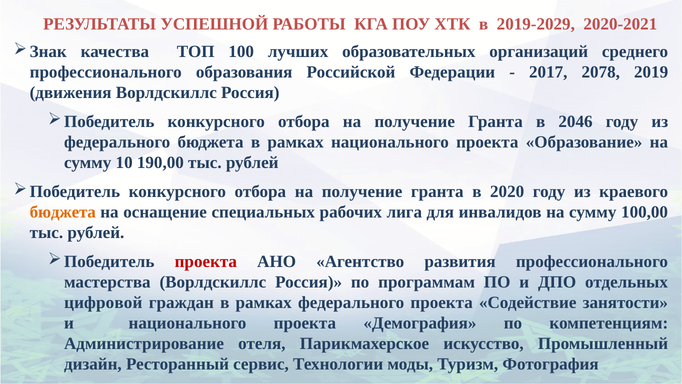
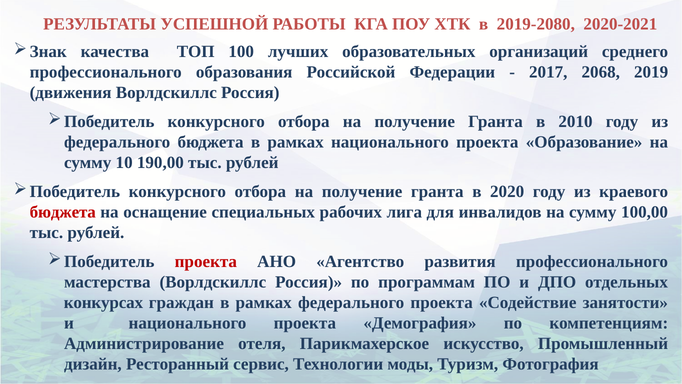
2019-2029: 2019-2029 -> 2019-2080
2078: 2078 -> 2068
2046: 2046 -> 2010
бюджета at (63, 212) colour: orange -> red
цифровой: цифровой -> конкурсах
